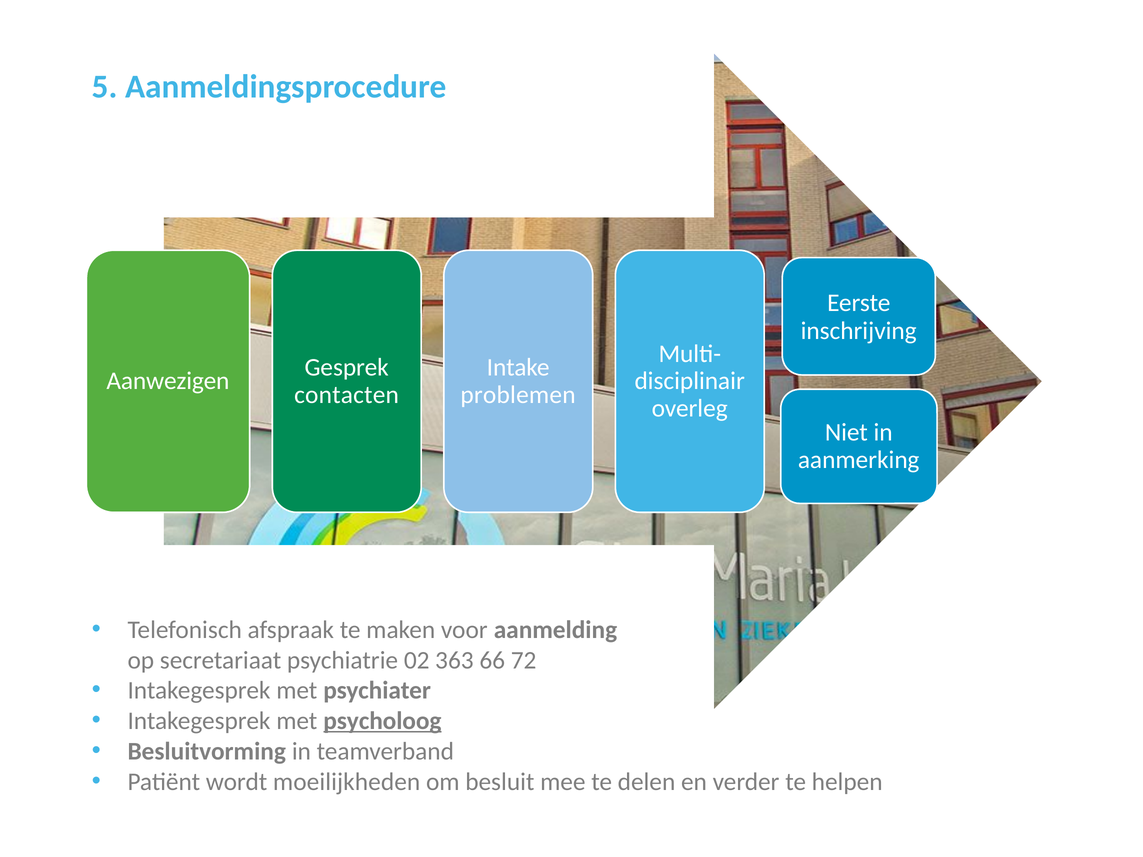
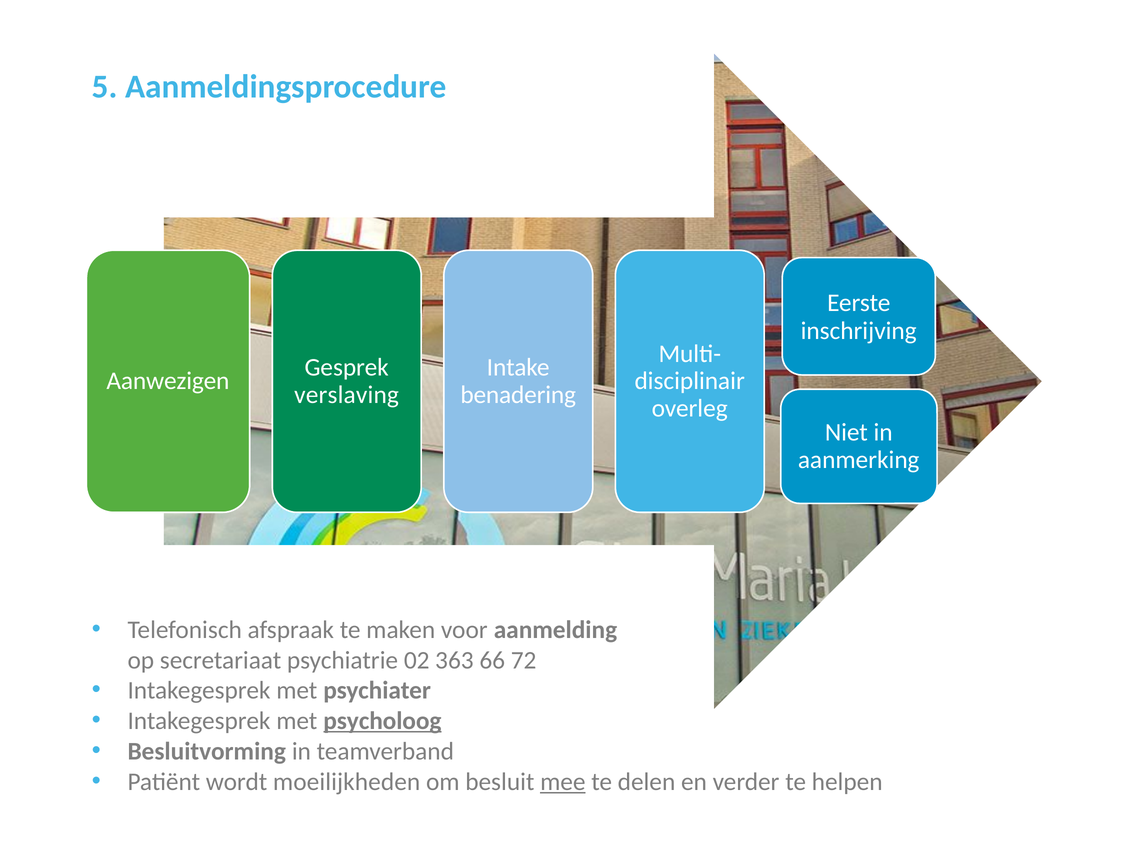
contacten: contacten -> verslaving
problemen: problemen -> benadering
mee underline: none -> present
